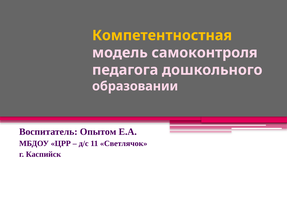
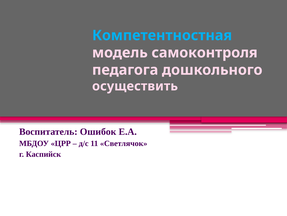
Компетентностная colour: yellow -> light blue
образовании: образовании -> осуществить
Опытом: Опытом -> Ошибок
